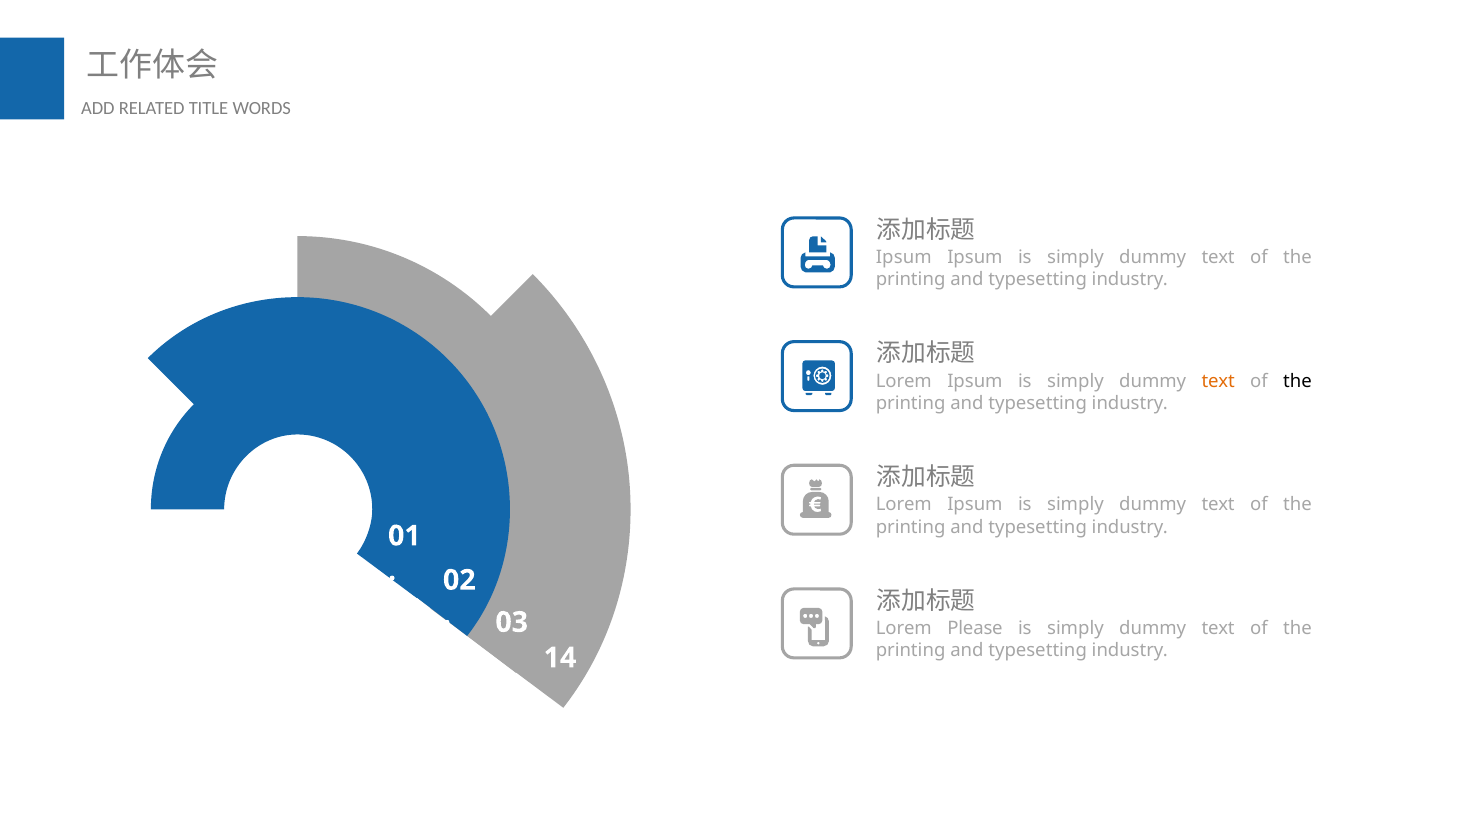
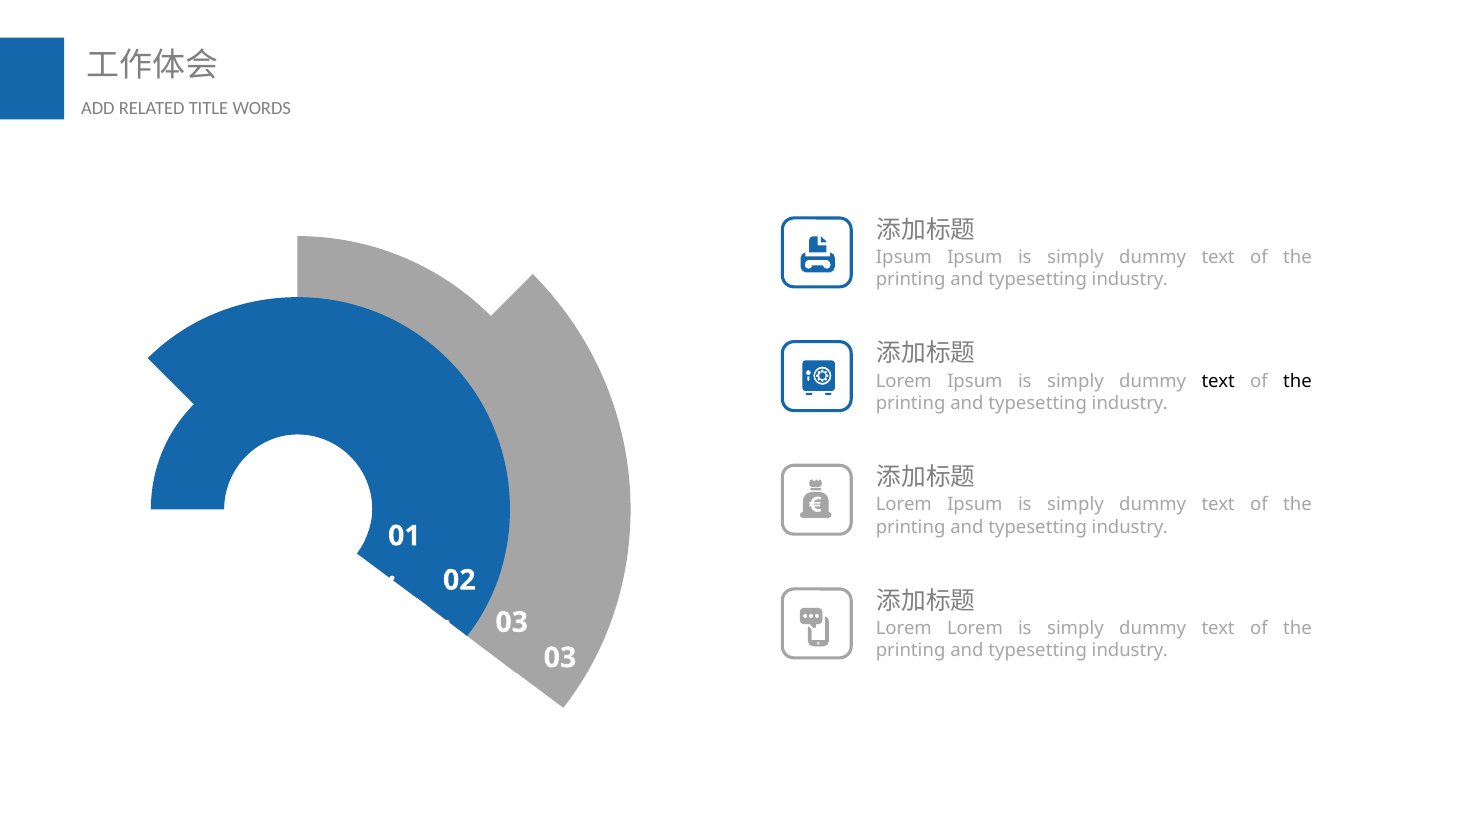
text at (1218, 381) colour: orange -> black
Lorem Please: Please -> Lorem
14 at (560, 657): 14 -> 03
